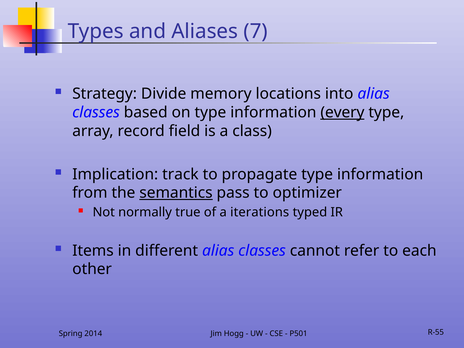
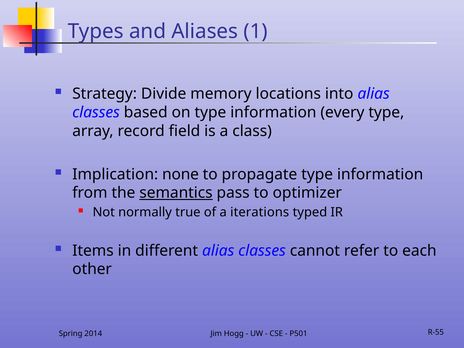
7: 7 -> 1
every underline: present -> none
track: track -> none
